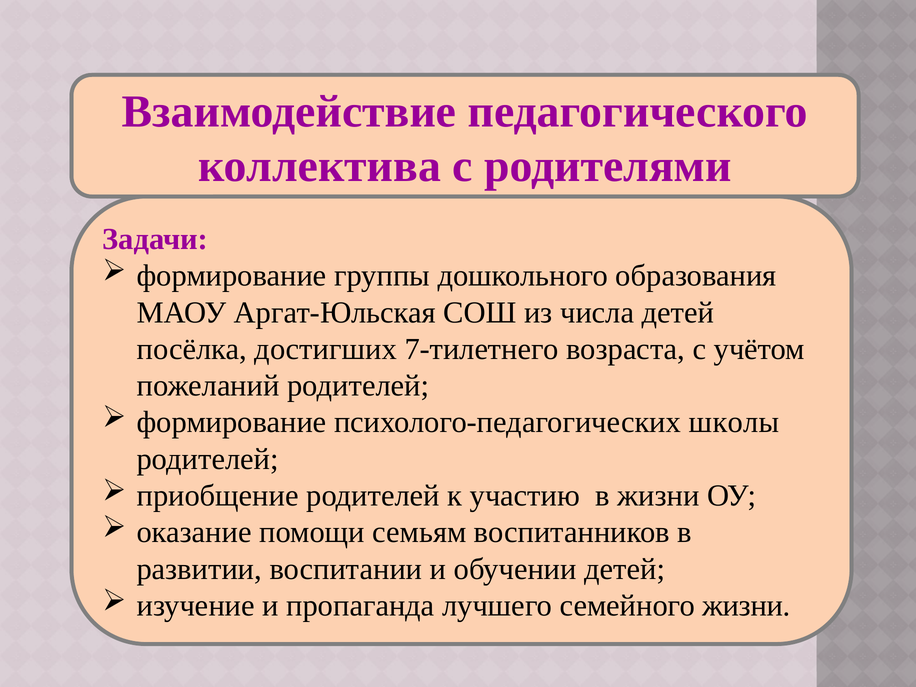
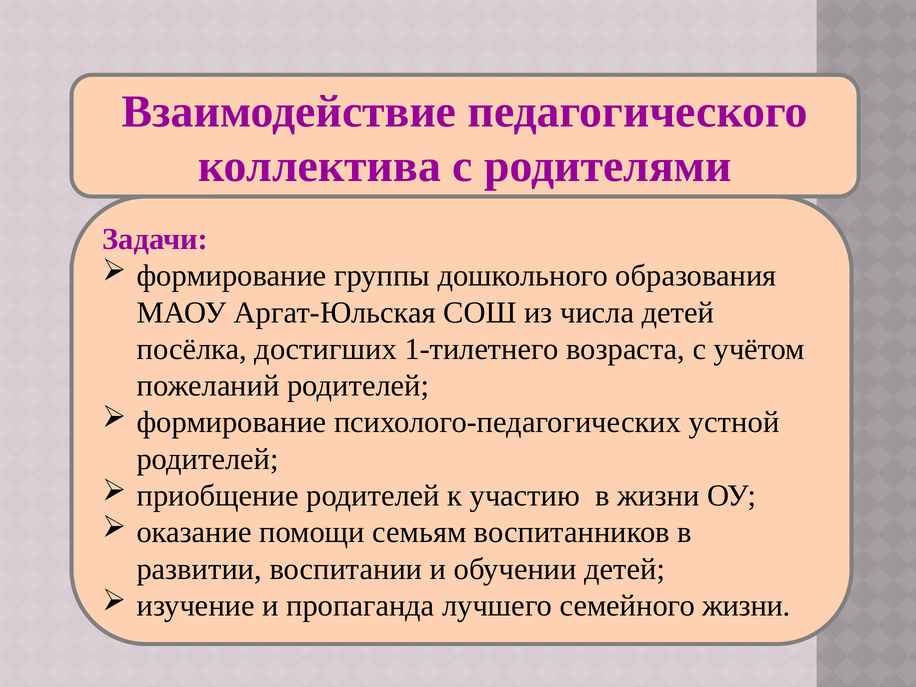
7-тилетнего: 7-тилетнего -> 1-тилетнего
школы: школы -> устной
